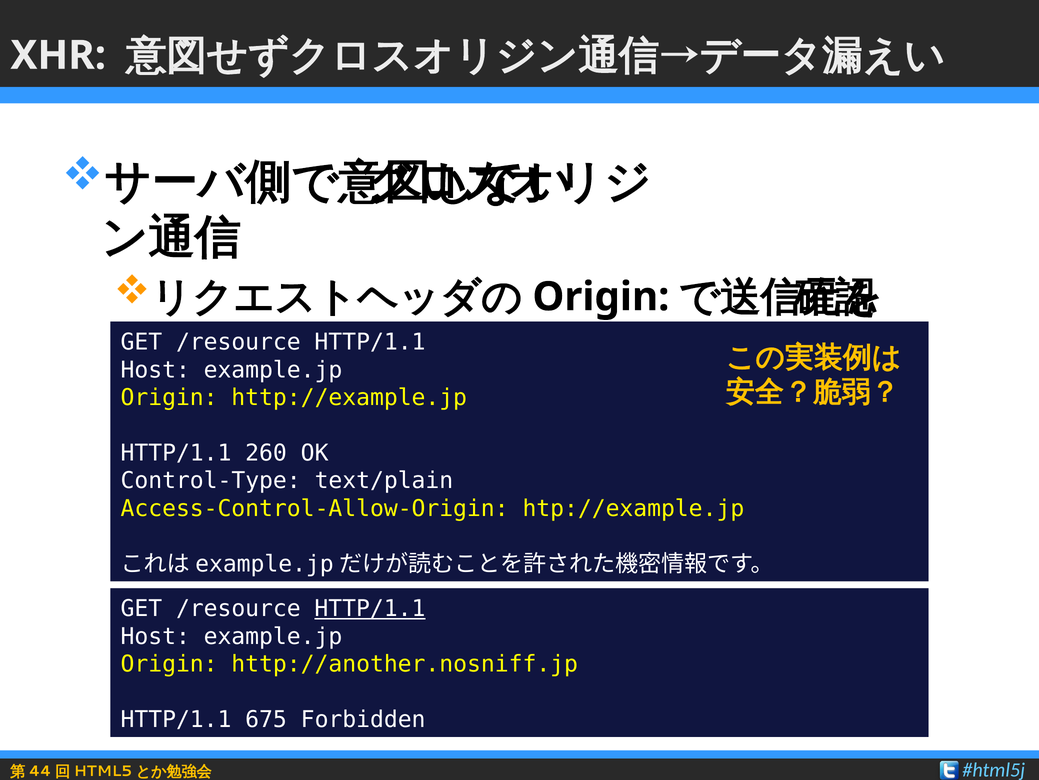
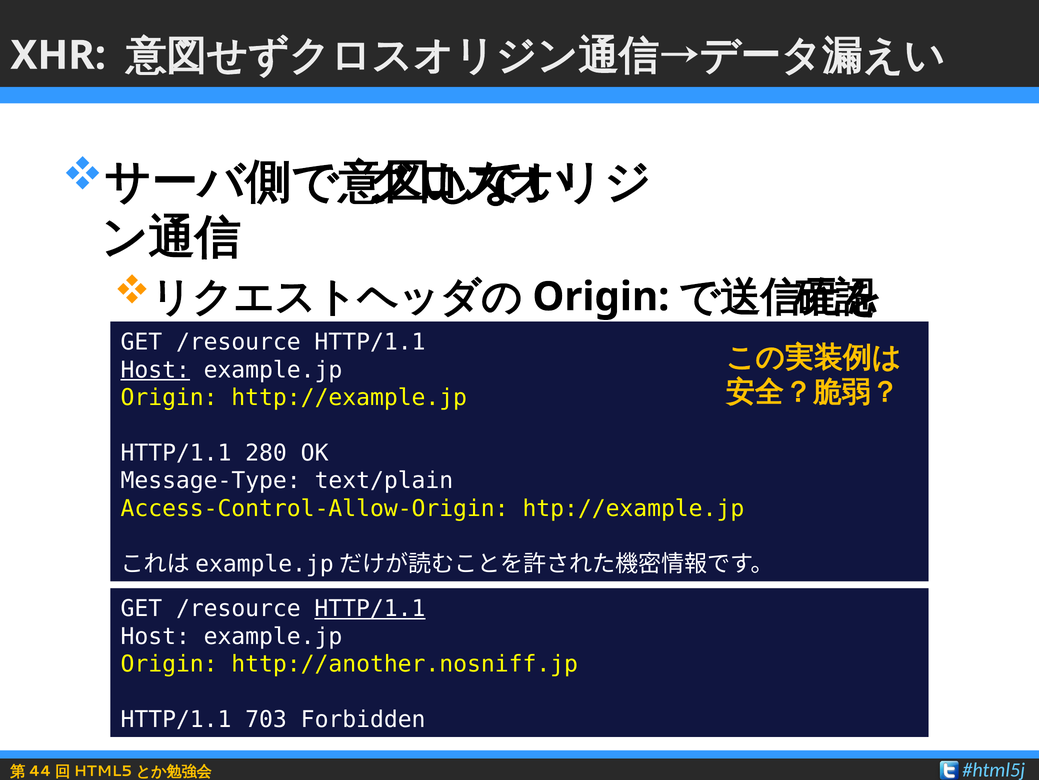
Host at (155, 370) underline: none -> present
260: 260 -> 280
Control-Type: Control-Type -> Message-Type
675: 675 -> 703
